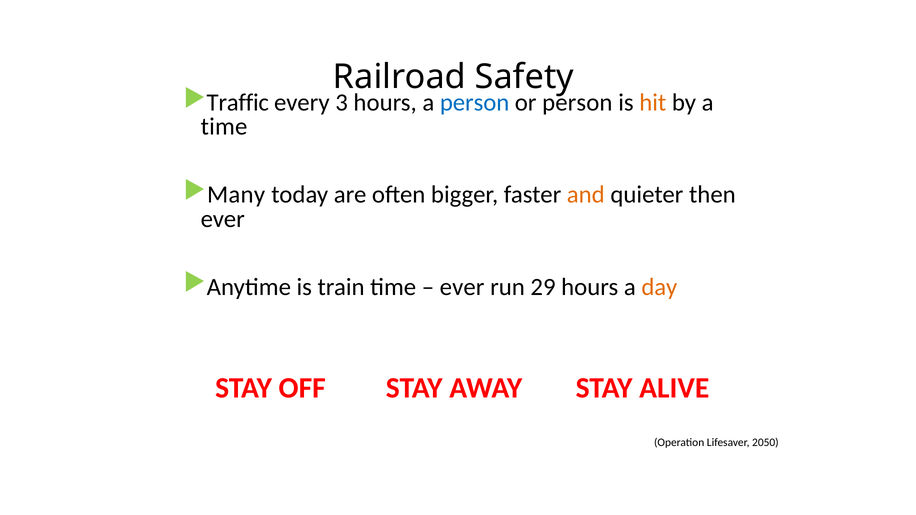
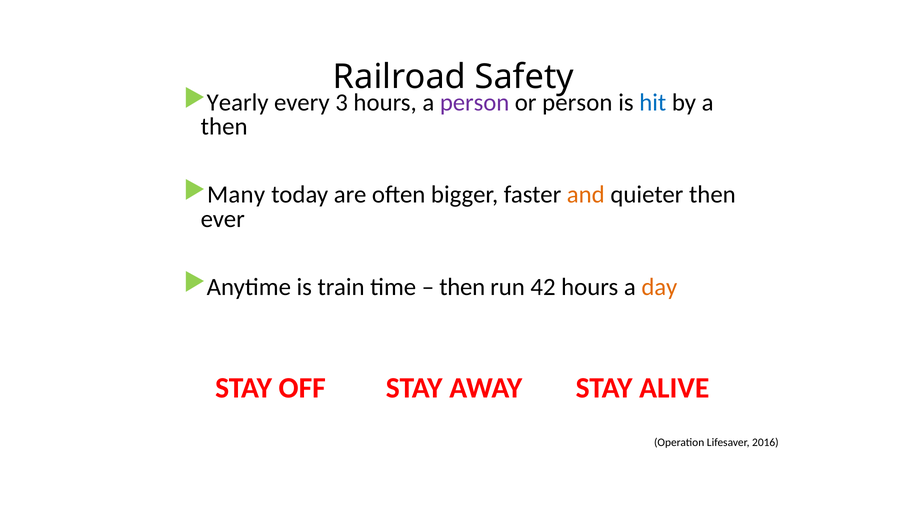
Traffic: Traffic -> Yearly
person at (475, 103) colour: blue -> purple
hit colour: orange -> blue
time at (224, 127): time -> then
ever at (462, 287): ever -> then
29: 29 -> 42
2050: 2050 -> 2016
